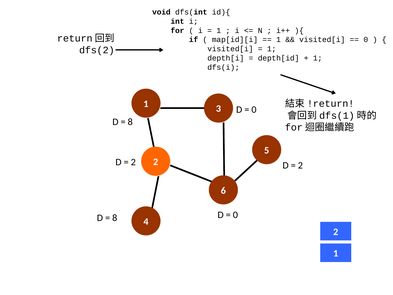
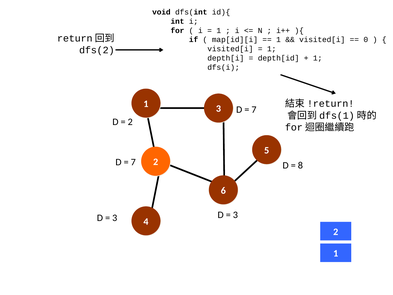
0 at (254, 109): 0 -> 7
8 at (130, 122): 8 -> 2
2 at (133, 162): 2 -> 7
2 at (300, 165): 2 -> 8
0 at (235, 215): 0 -> 3
8 at (115, 218): 8 -> 3
